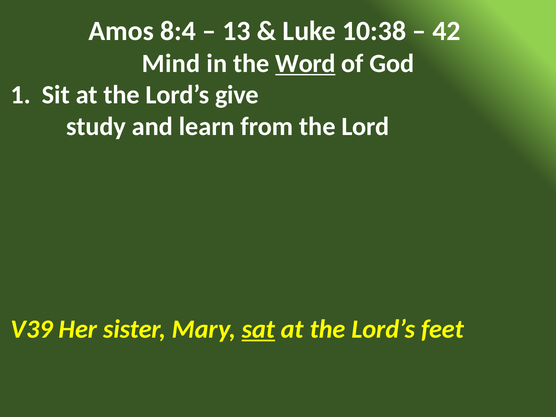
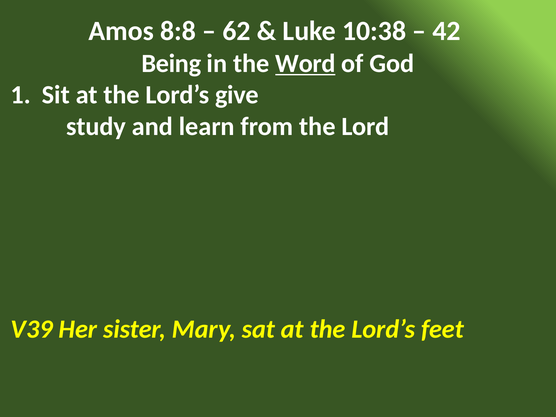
8:4: 8:4 -> 8:8
13: 13 -> 62
Mind: Mind -> Being
sat underline: present -> none
